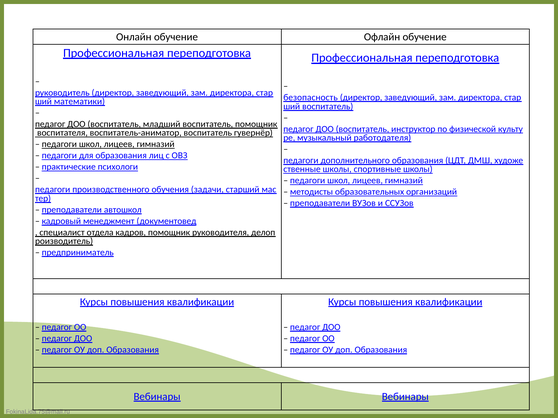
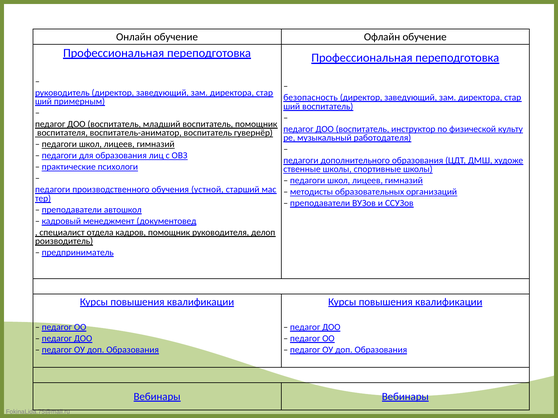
математики: математики -> примерным
задачи: задачи -> устной
